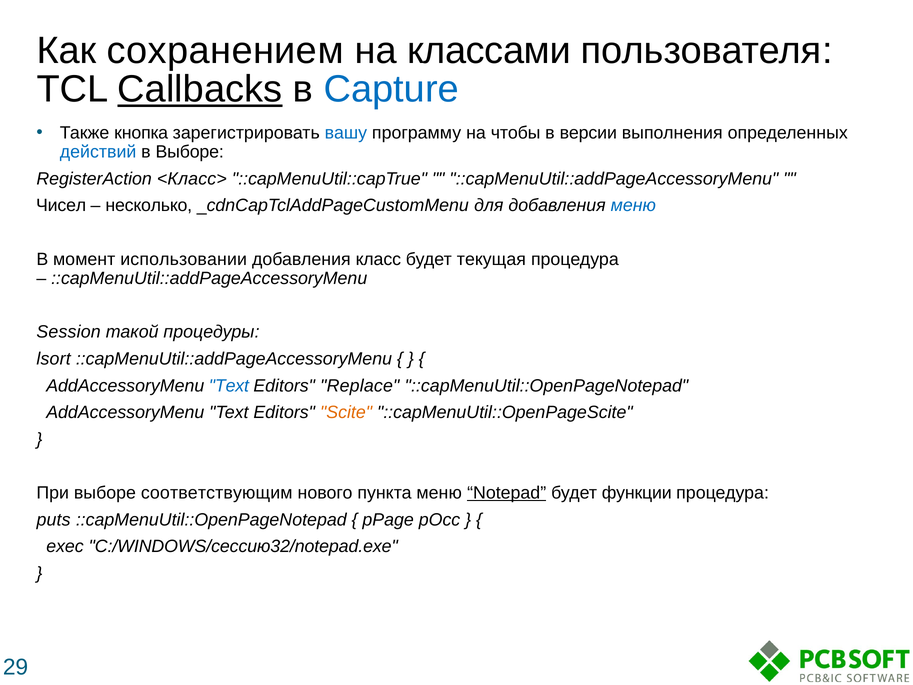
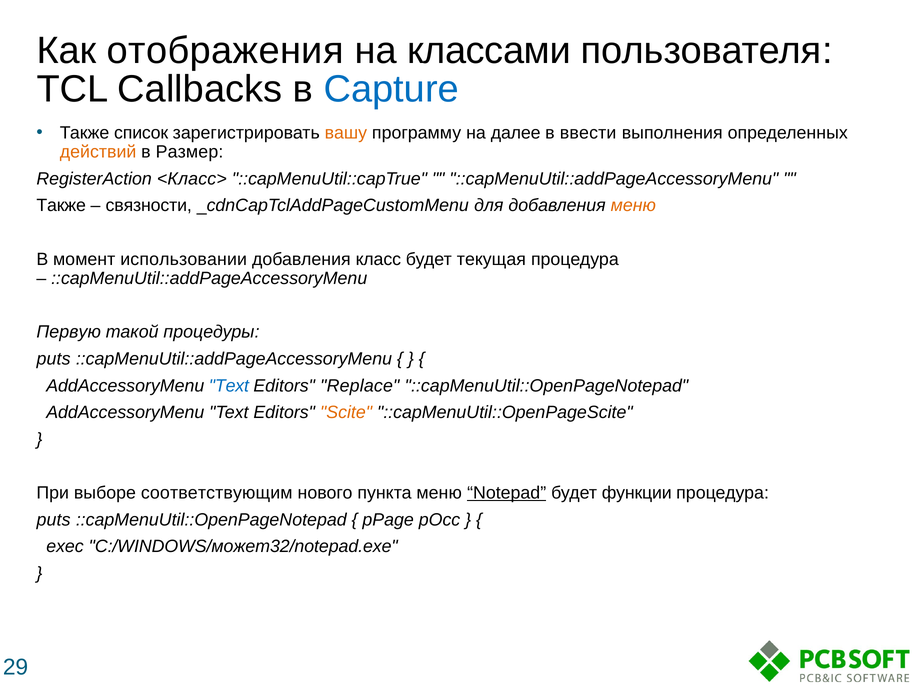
сохранением: сохранением -> отображения
Callbacks underline: present -> none
кнопка: кнопка -> список
вашу colour: blue -> orange
чтобы: чтобы -> далее
версии: версии -> ввести
действий colour: blue -> orange
в Выборе: Выборе -> Размер
Чисел at (61, 205): Чисел -> Также
несколько: несколько -> связности
меню at (633, 205) colour: blue -> orange
Session: Session -> Первую
lsort at (54, 359): lsort -> puts
C:/WINDOWS/сессию32/notepad.exe: C:/WINDOWS/сессию32/notepad.exe -> C:/WINDOWS/может32/notepad.exe
